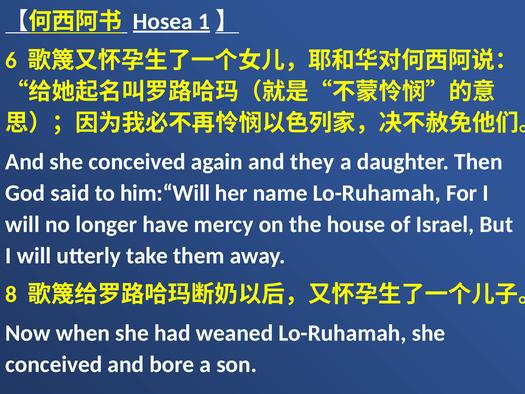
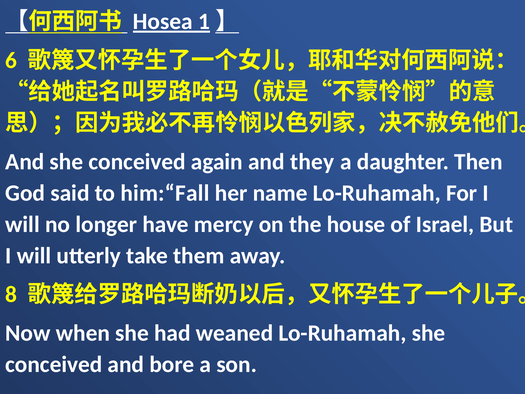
him:“Will: him:“Will -> him:“Fall
